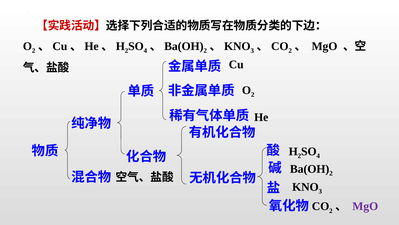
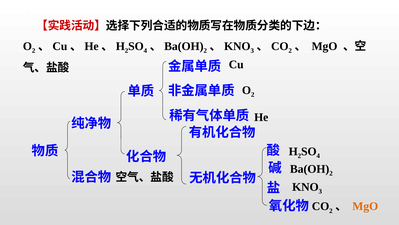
MgO at (365, 206) colour: purple -> orange
